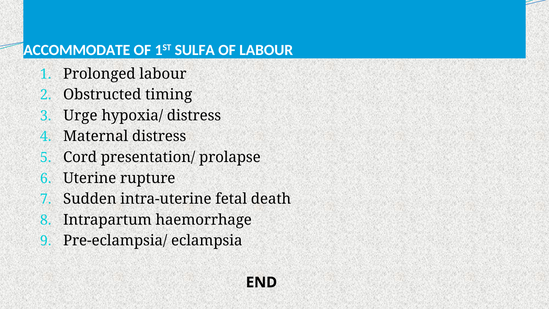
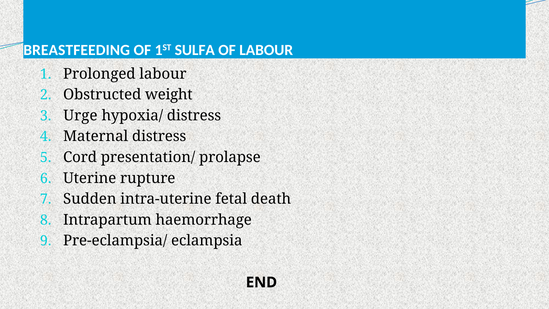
ACCOMMODATE: ACCOMMODATE -> BREASTFEEDING
timing: timing -> weight
